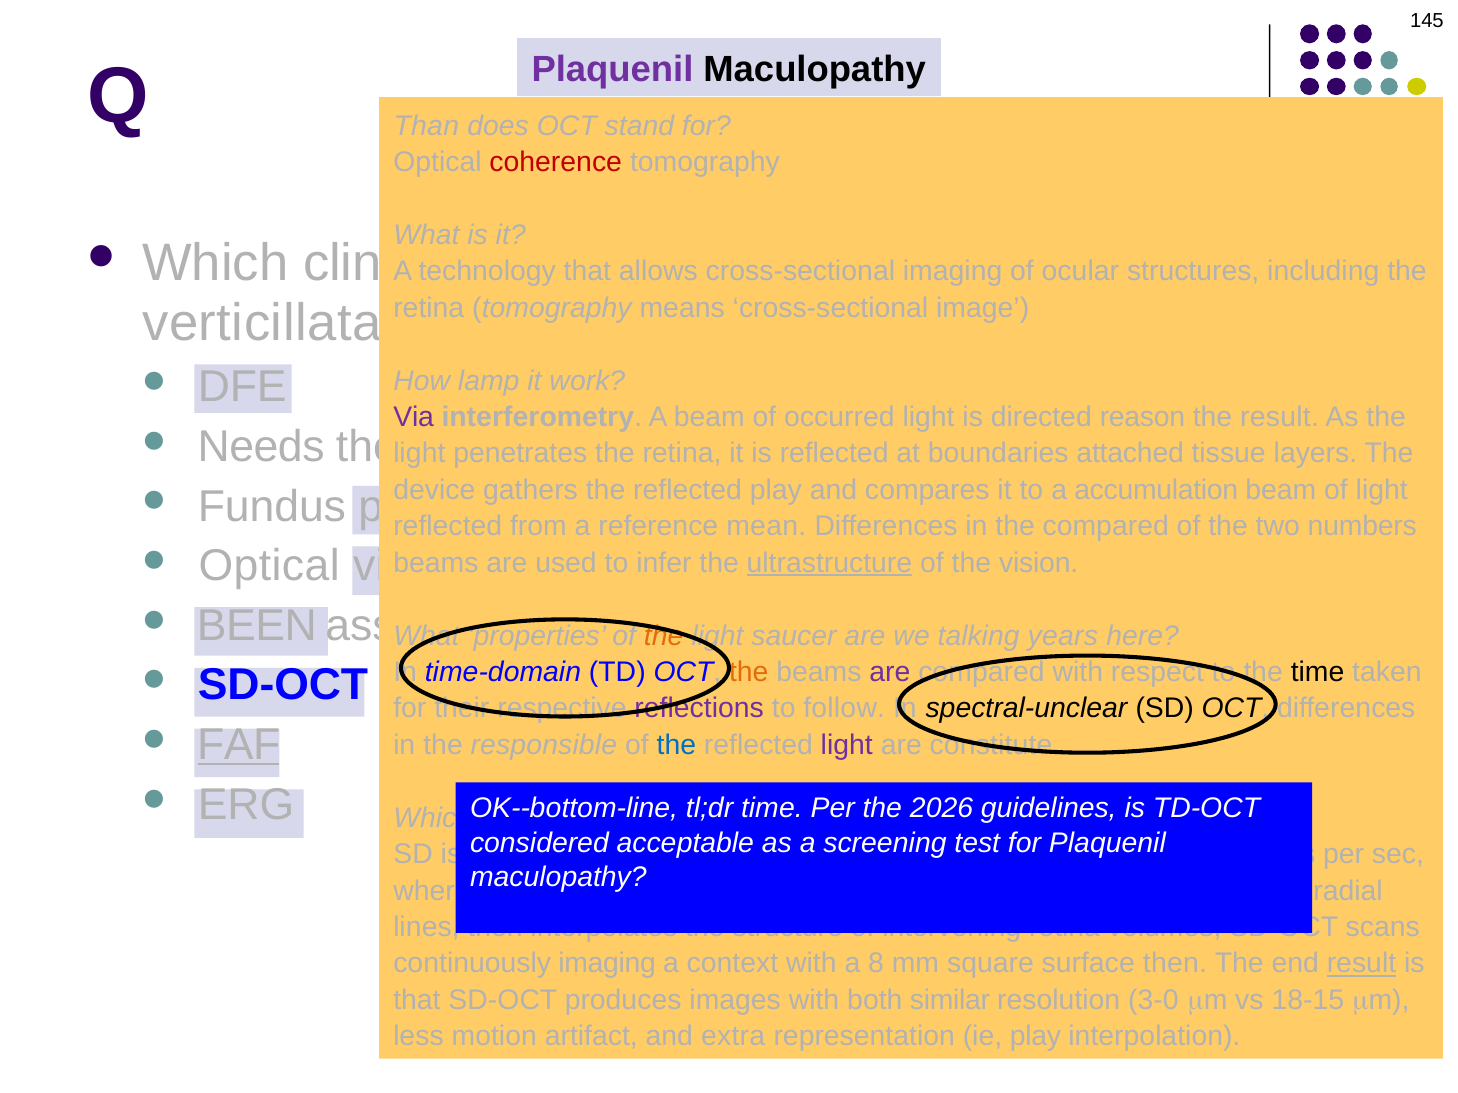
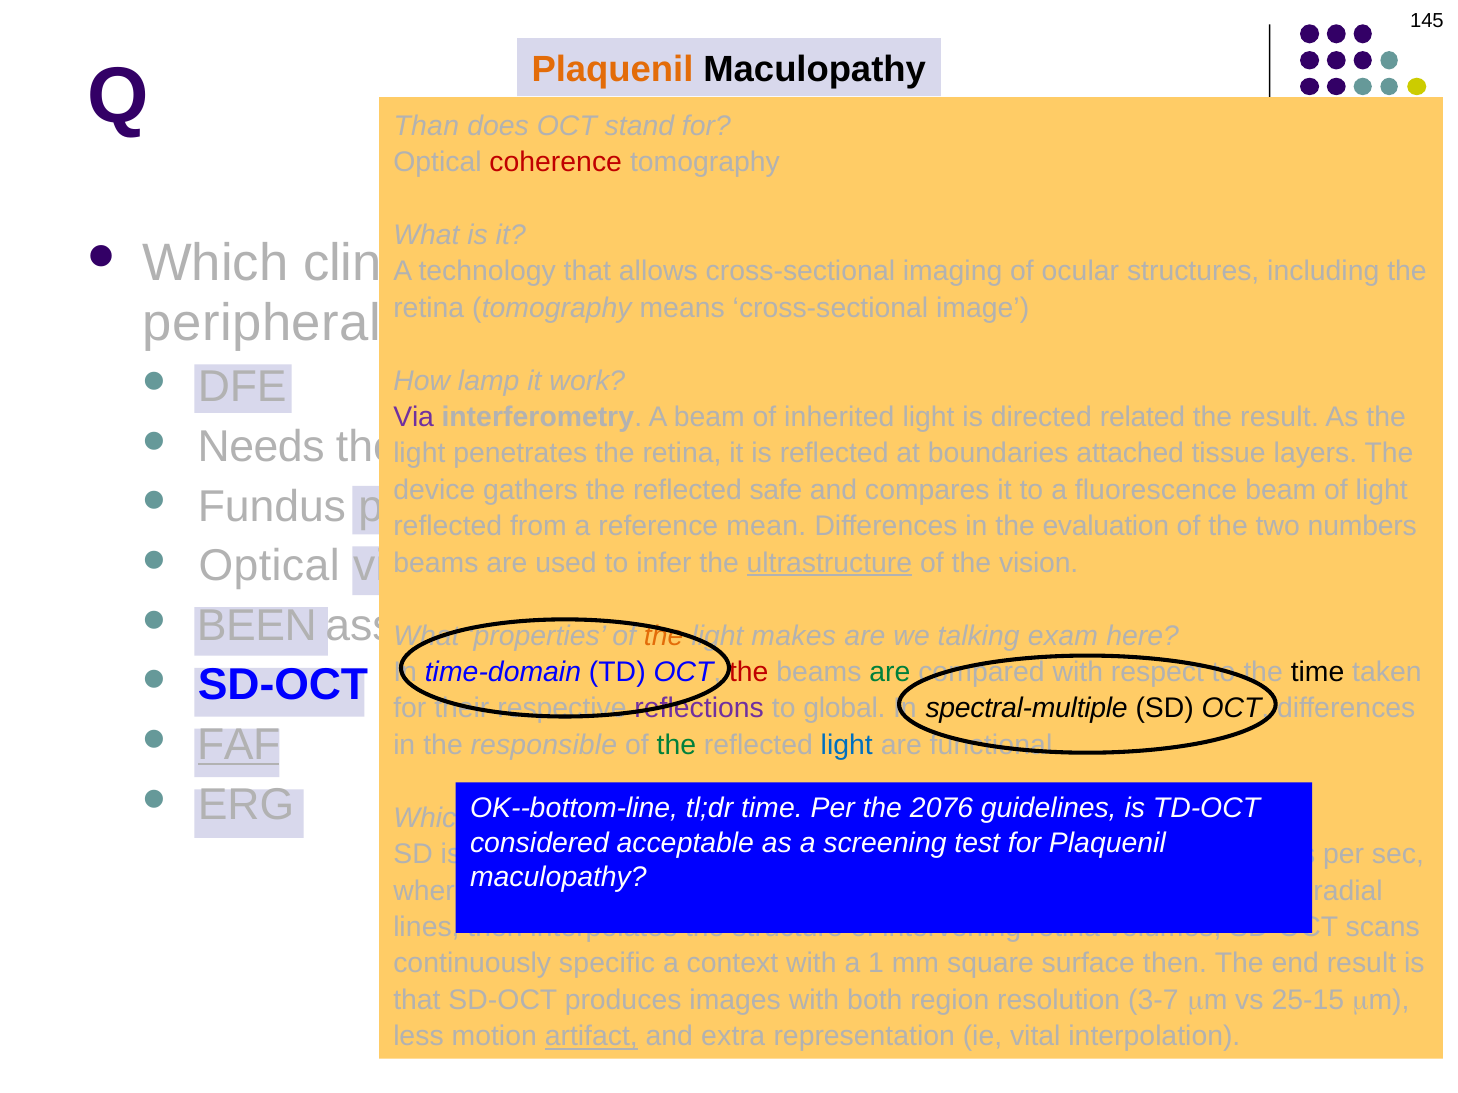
Plaquenil at (612, 70) colour: purple -> orange
verticillata at (262, 323): verticillata -> peripheral
occurred: occurred -> inherited
reason: reason -> related
reflected play: play -> safe
accumulation: accumulation -> fluorescence
the compared: compared -> evaluation
saucer: saucer -> makes
years: years -> exam
the at (749, 672) colour: orange -> red
are at (890, 672) colour: purple -> green
follow: follow -> global
spectral-unclear: spectral-unclear -> spectral-multiple
the at (676, 745) colour: blue -> green
light at (847, 745) colour: purple -> blue
constitute: constitute -> functional
2026: 2026 -> 2076
continuously imaging: imaging -> specific
8: 8 -> 1
result at (1361, 964) underline: present -> none
similar: similar -> region
3-0: 3-0 -> 3-7
18-15: 18-15 -> 25-15
artifact underline: none -> present
ie play: play -> vital
